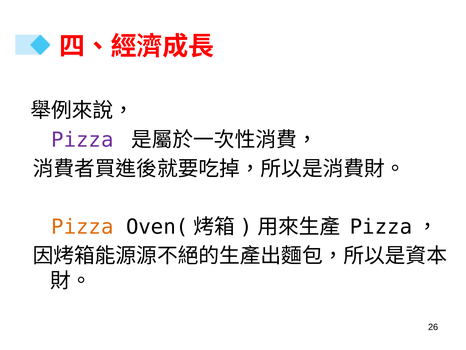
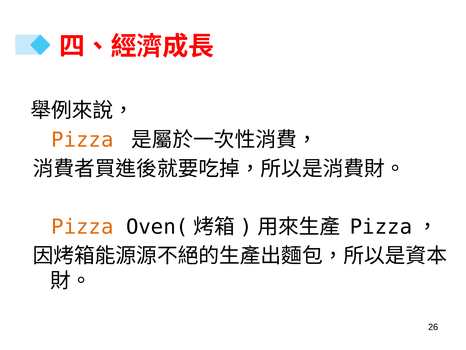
Pizza at (82, 140) colour: purple -> orange
